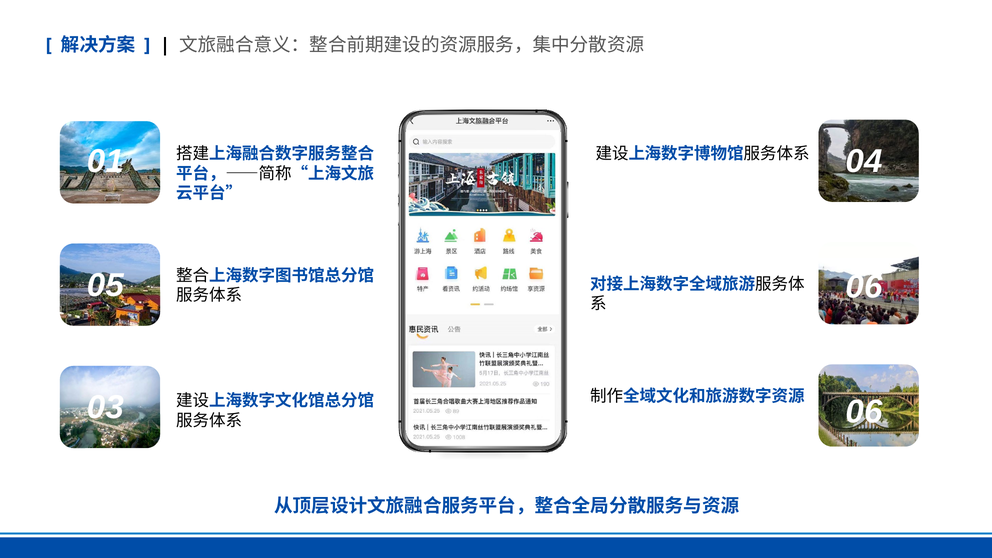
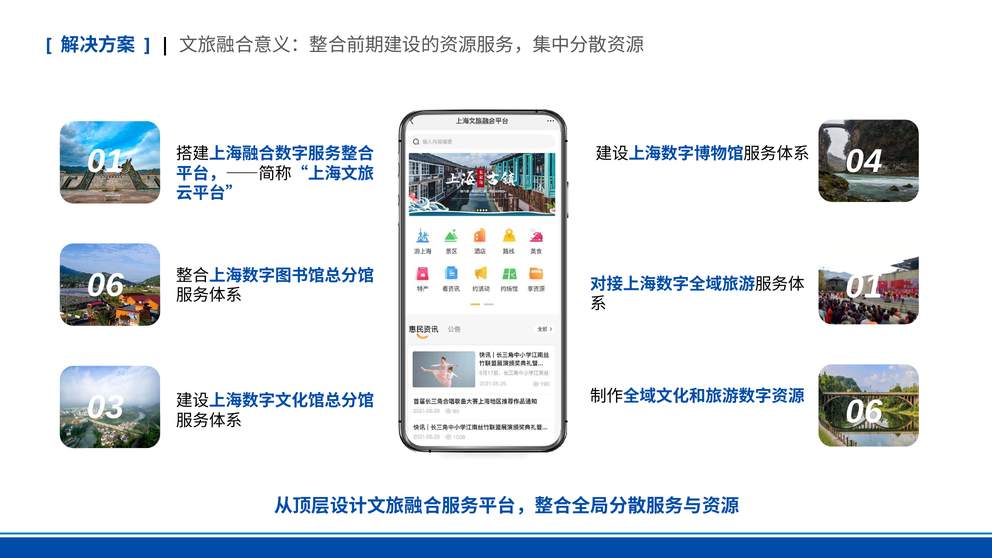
5 at (115, 285): 5 -> 6
6 at (873, 287): 6 -> 1
